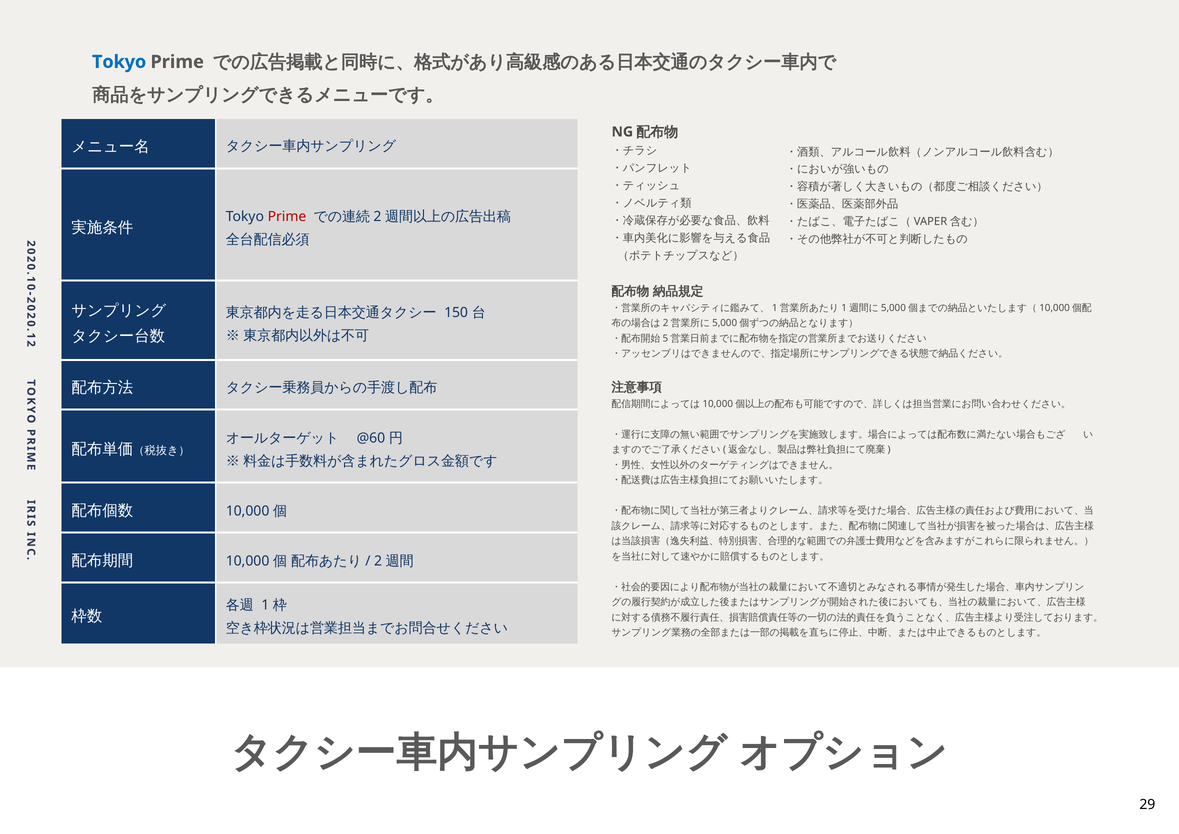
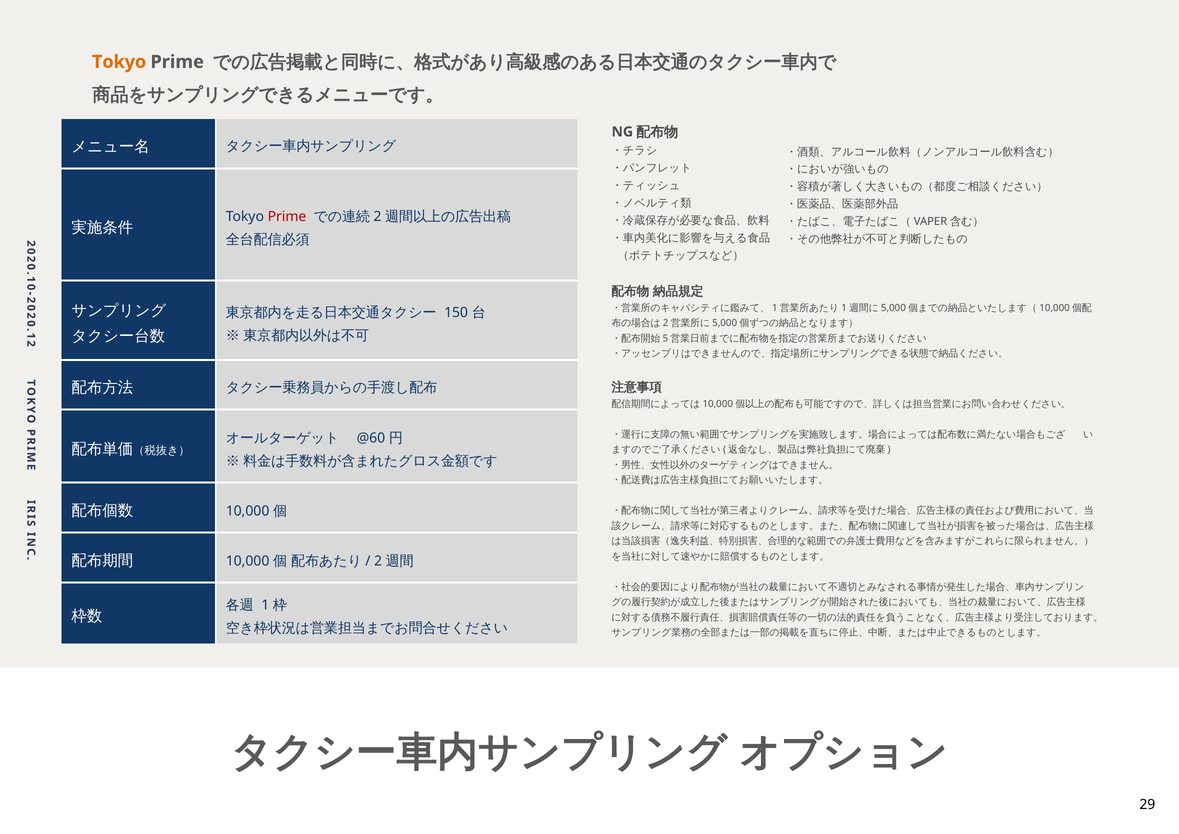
Tokyo at (119, 62) colour: blue -> orange
